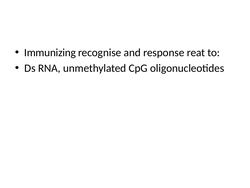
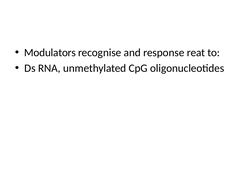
Immunizing: Immunizing -> Modulators
